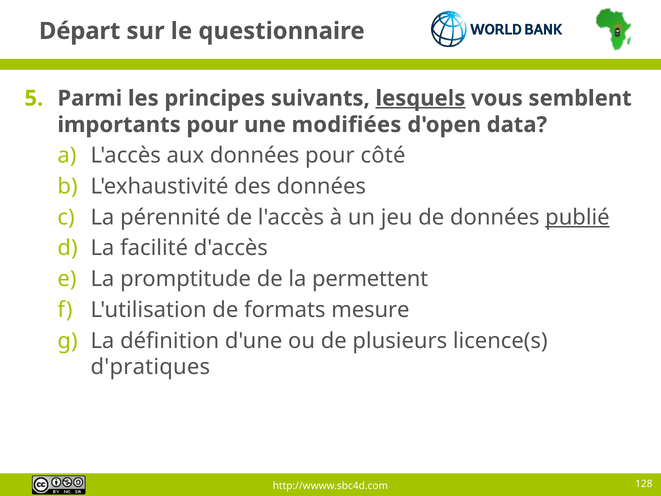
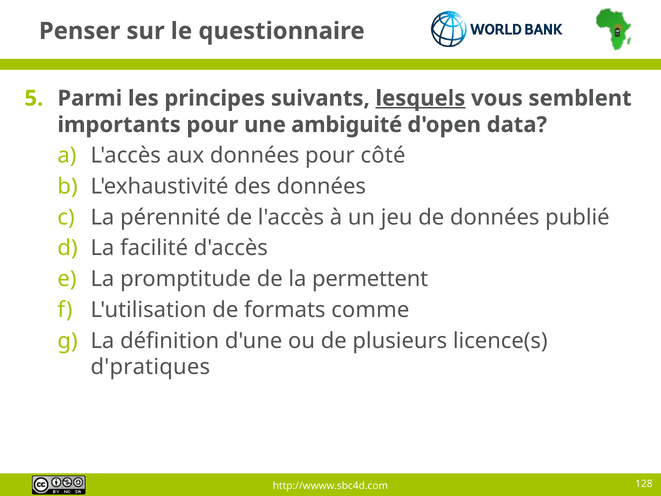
Départ: Départ -> Penser
modifiées: modifiées -> ambiguité
publié underline: present -> none
mesure: mesure -> comme
